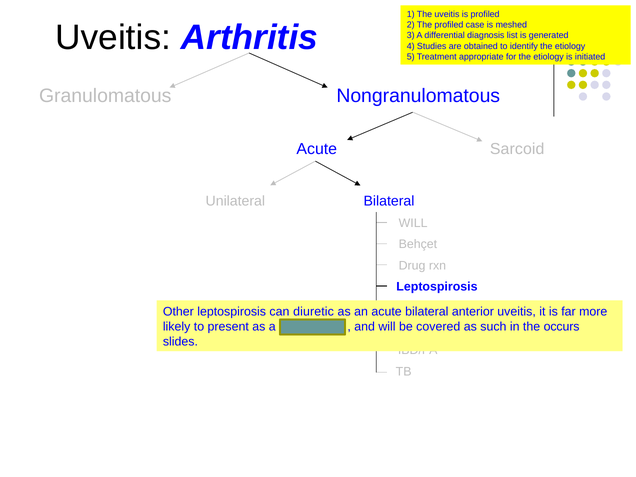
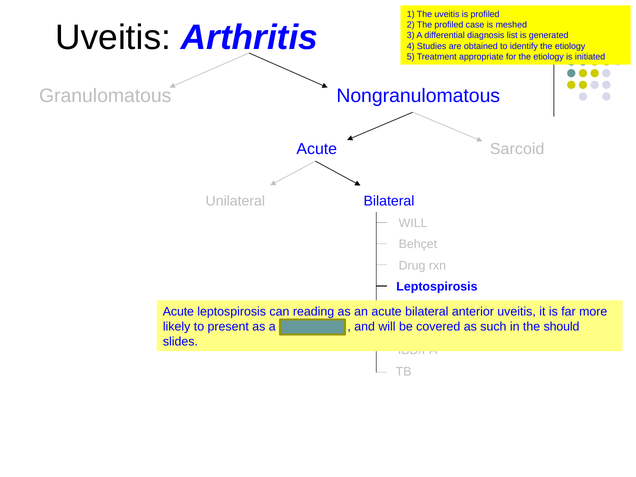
Other at (178, 312): Other -> Acute
diuretic: diuretic -> reading
occurs: occurs -> should
